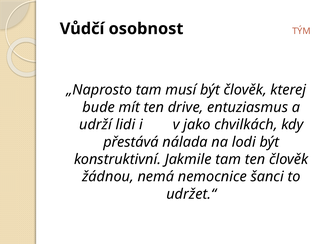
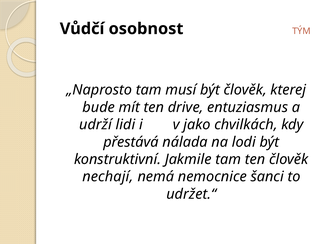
žádnou: žádnou -> nechají
